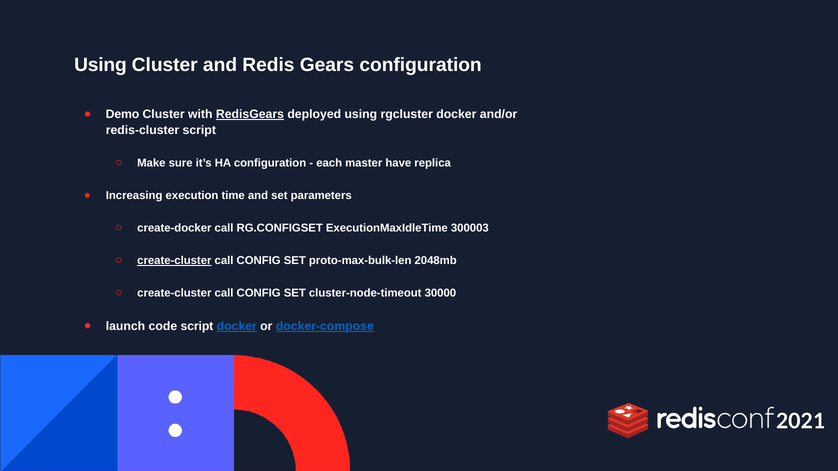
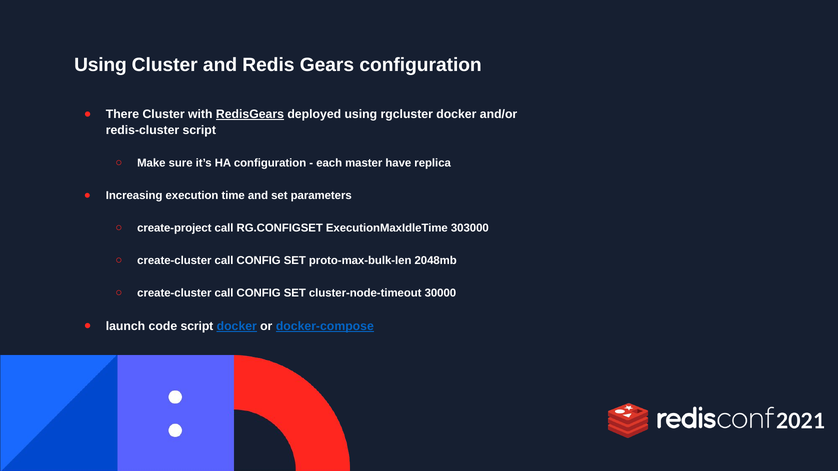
Demo: Demo -> There
create-docker: create-docker -> create-project
300003: 300003 -> 303000
create-cluster at (174, 261) underline: present -> none
